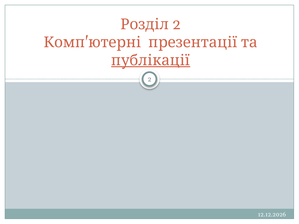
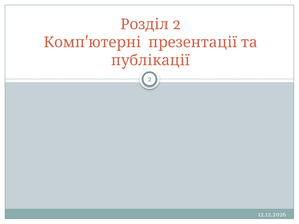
публікації underline: present -> none
